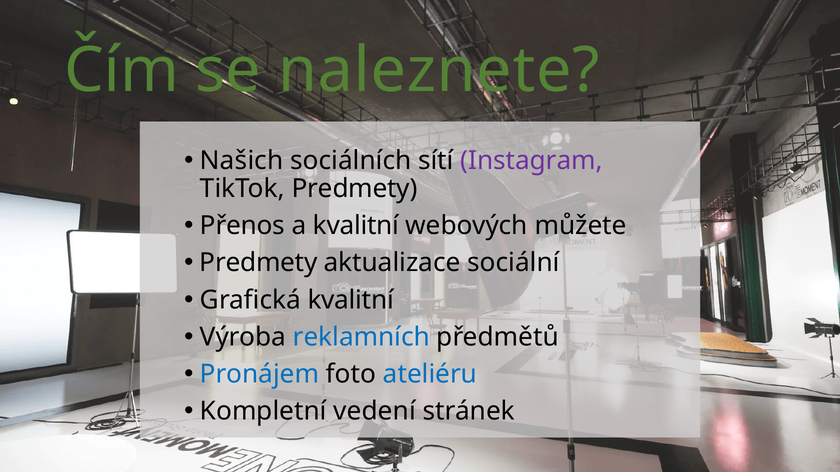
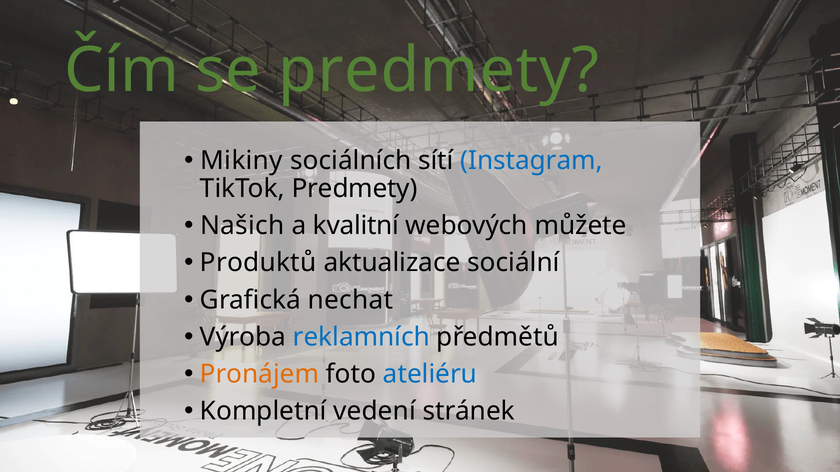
se naleznete: naleznete -> predmety
Našich: Našich -> Mikiny
Instagram colour: purple -> blue
Přenos: Přenos -> Našich
Predmety at (258, 263): Predmety -> Produktů
Grafická kvalitní: kvalitní -> nechat
Pronájem colour: blue -> orange
